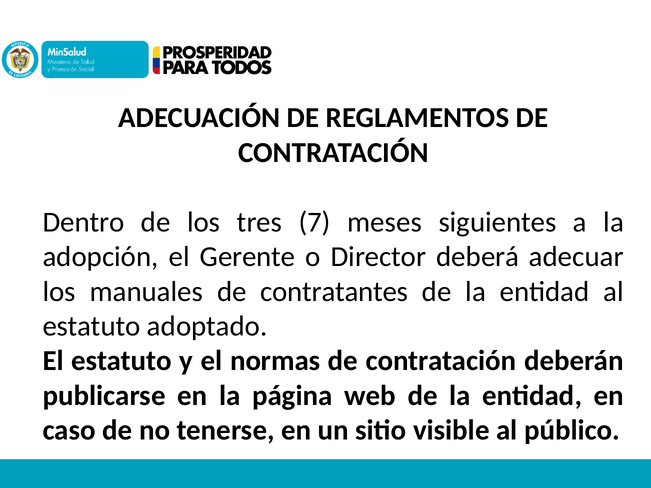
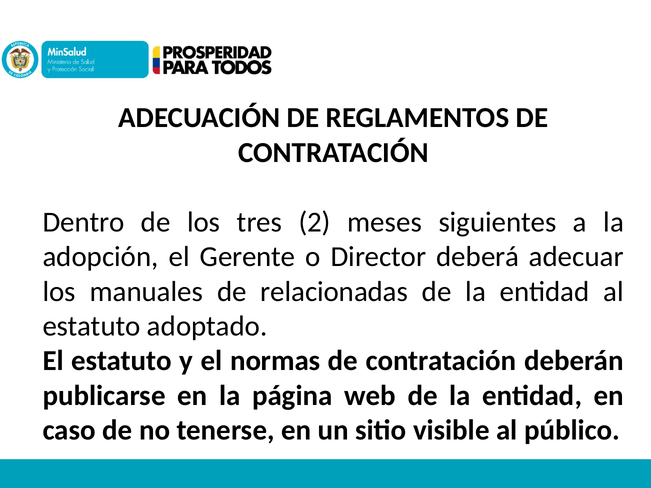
7: 7 -> 2
contratantes: contratantes -> relacionadas
